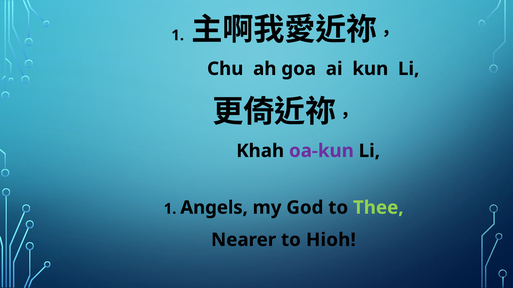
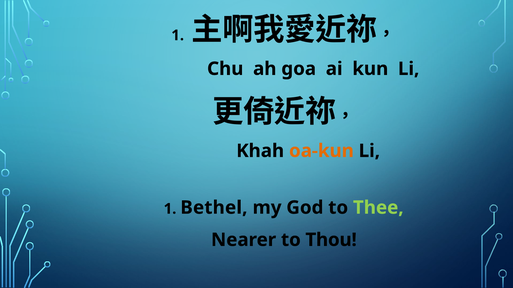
oa-kun colour: purple -> orange
Angels: Angels -> Bethel
Hioh: Hioh -> Thou
